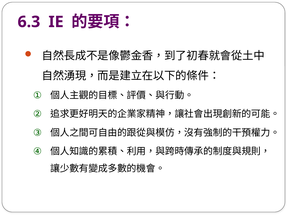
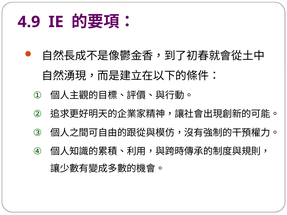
6.3: 6.3 -> 4.9
